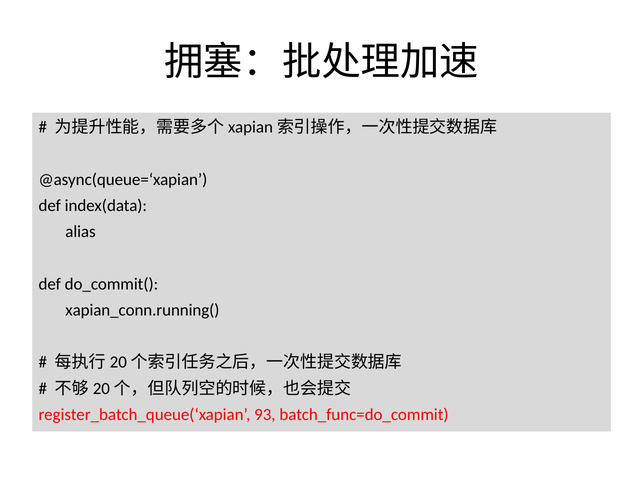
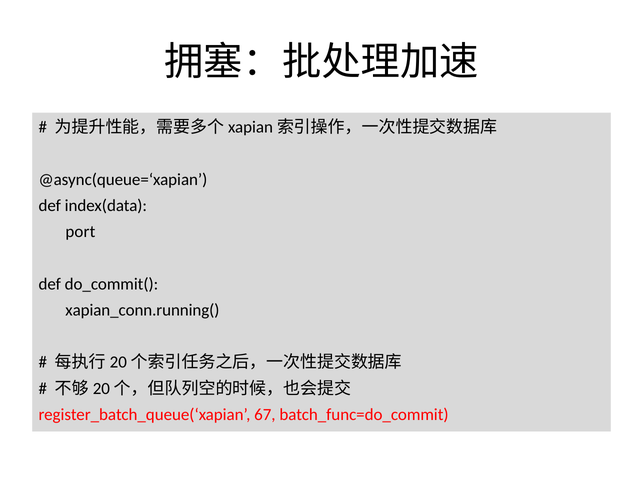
alias: alias -> port
93: 93 -> 67
